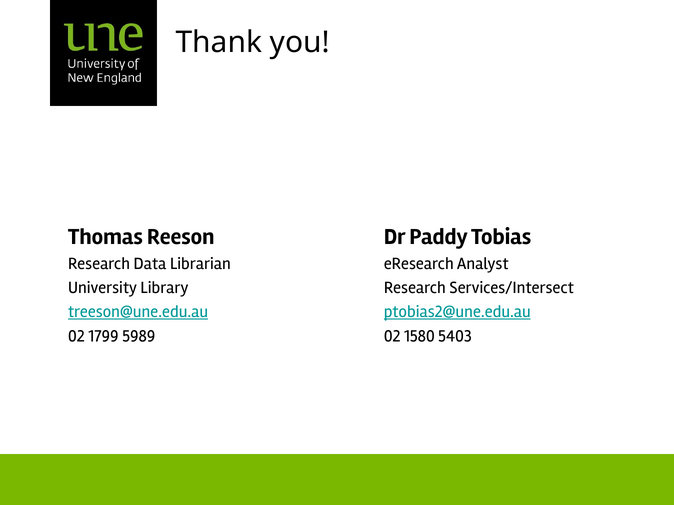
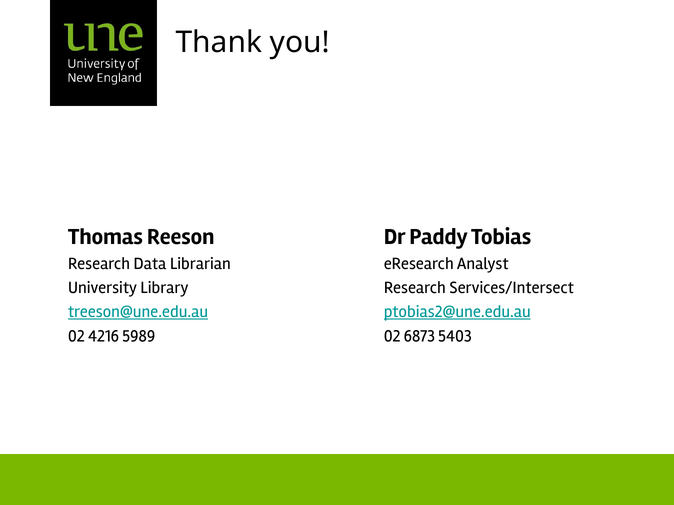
1799: 1799 -> 4216
1580: 1580 -> 6873
